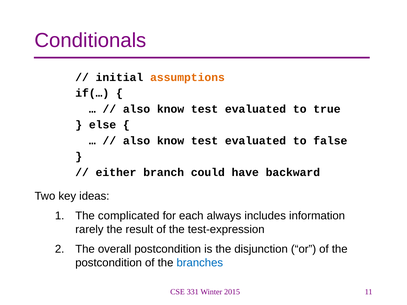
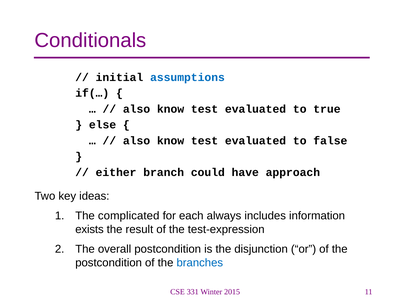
assumptions colour: orange -> blue
backward: backward -> approach
rarely: rarely -> exists
